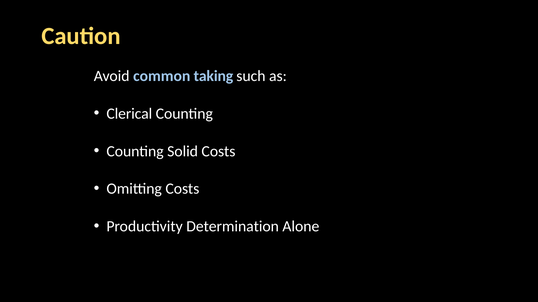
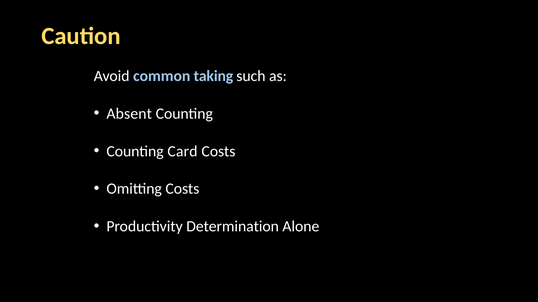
Clerical: Clerical -> Absent
Solid: Solid -> Card
